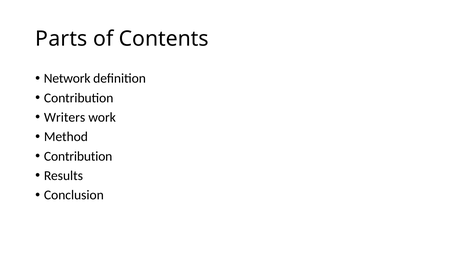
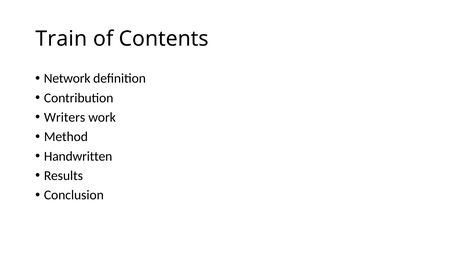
Parts: Parts -> Train
Contribution at (78, 156): Contribution -> Handwritten
